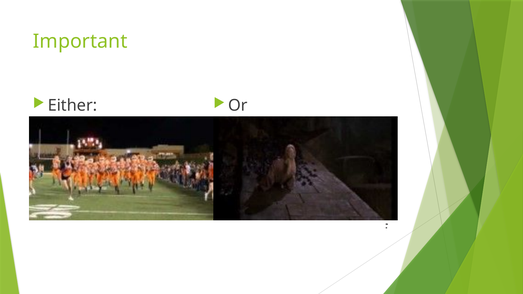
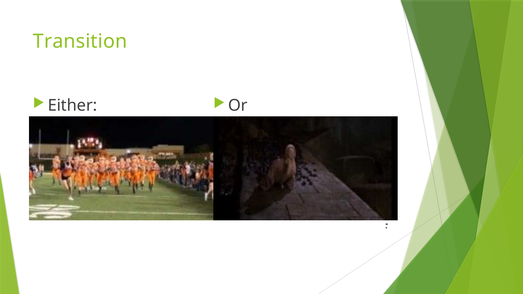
Important: Important -> Transition
